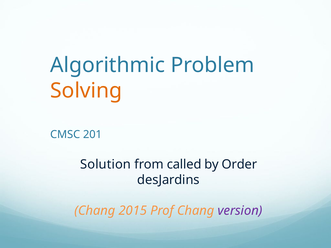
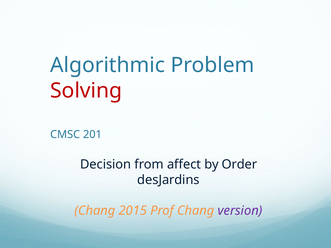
Solving colour: orange -> red
Solution: Solution -> Decision
called: called -> affect
